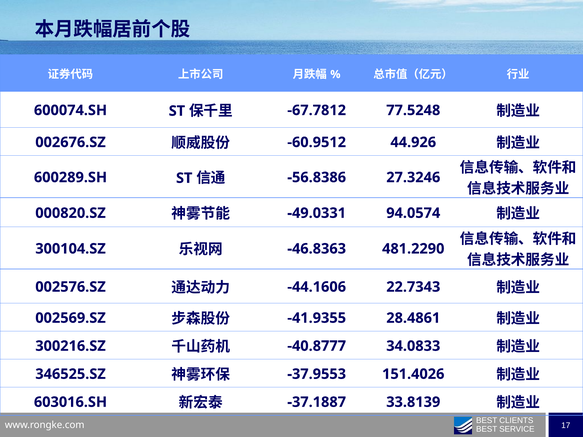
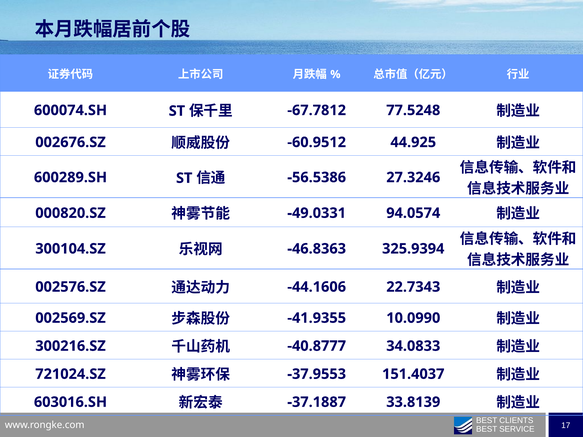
44.926: 44.926 -> 44.925
-56.8386: -56.8386 -> -56.5386
481.2290: 481.2290 -> 325.9394
28.4861: 28.4861 -> 10.0990
346525.SZ: 346525.SZ -> 721024.SZ
151.4026: 151.4026 -> 151.4037
